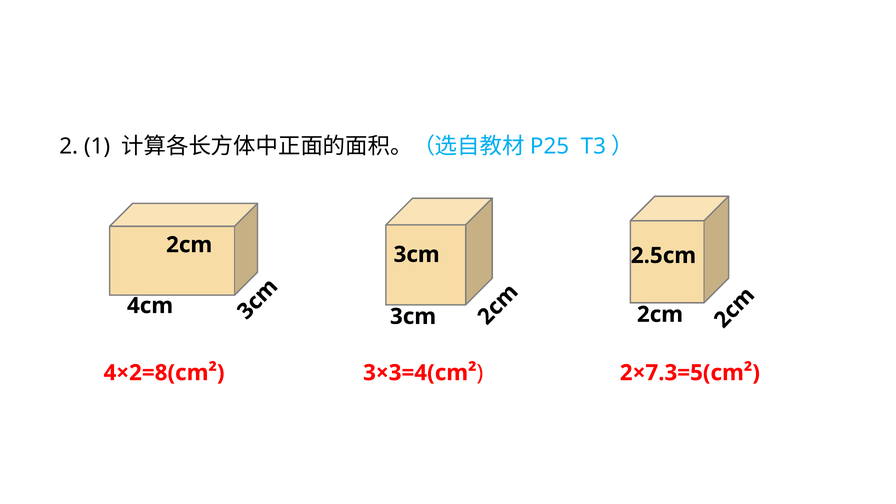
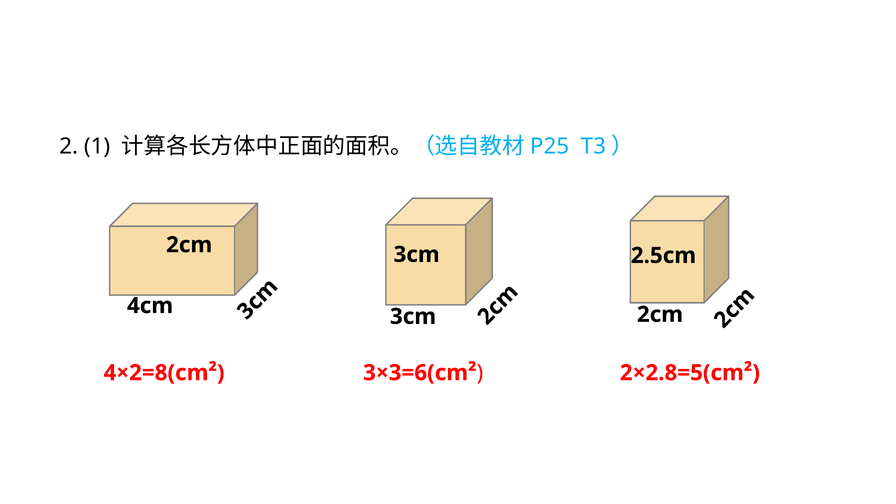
3×3=4(cm²: 3×3=4(cm² -> 3×3=6(cm²
2×7.3=5(cm²: 2×7.3=5(cm² -> 2×2.8=5(cm²
